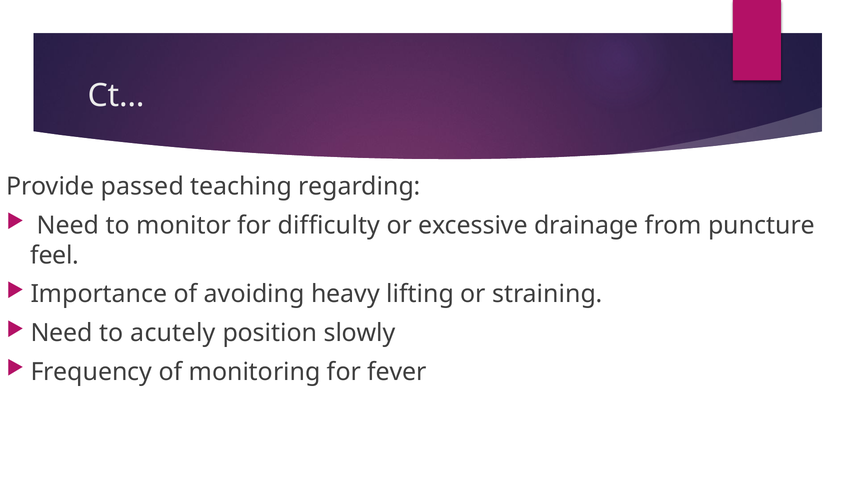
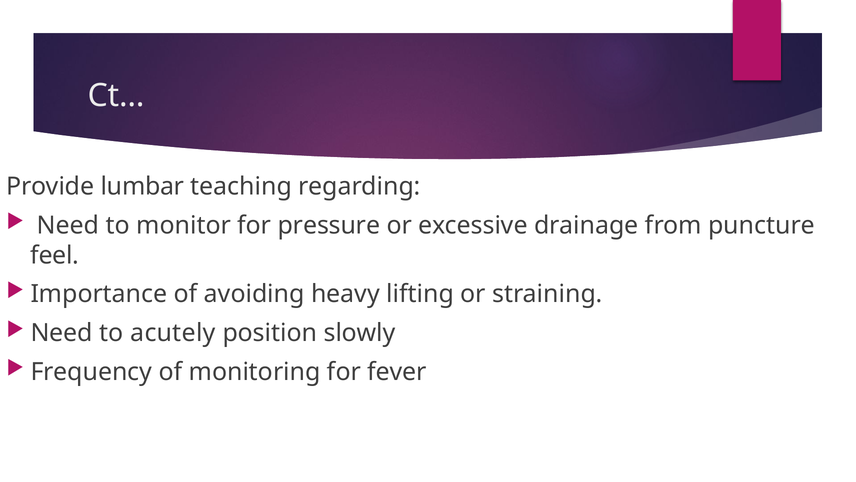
passed: passed -> lumbar
difficulty: difficulty -> pressure
